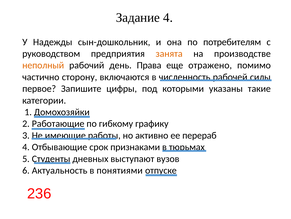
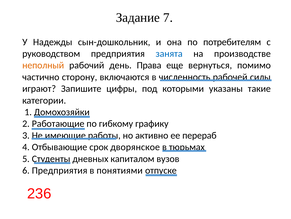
Задание 4: 4 -> 7
занята colour: orange -> blue
отражено: отражено -> вернуться
первое: первое -> играют
признаками: признаками -> дворянское
выступают: выступают -> капиталом
6 Актуальность: Актуальность -> Предприятия
